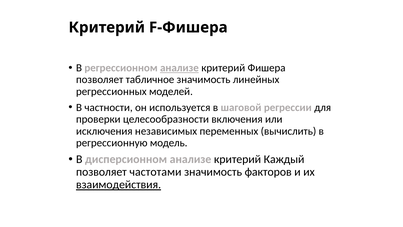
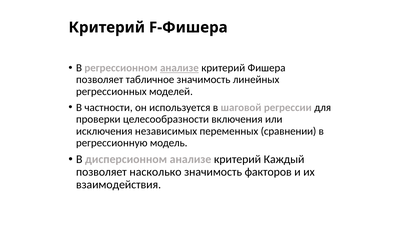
вычислить: вычислить -> сравнении
частотами: частотами -> насколько
взаимодействия underline: present -> none
